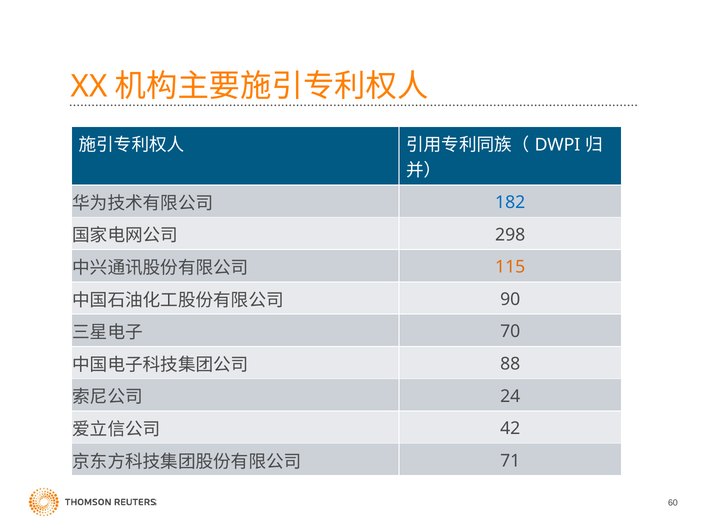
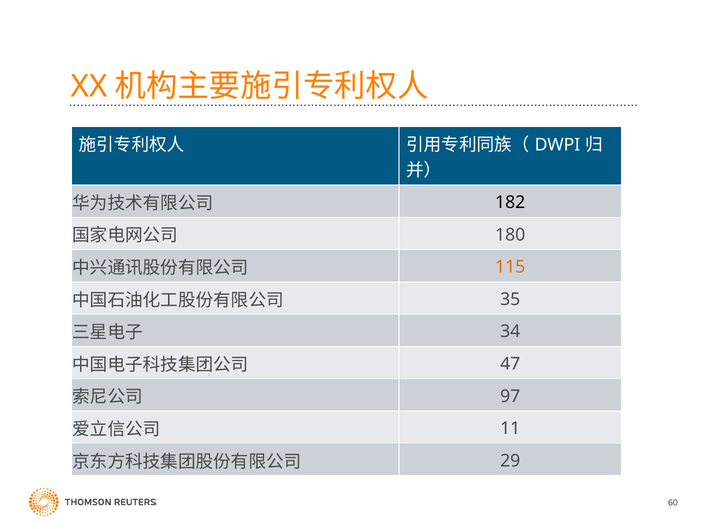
182 colour: blue -> black
298: 298 -> 180
90: 90 -> 35
70: 70 -> 34
88: 88 -> 47
24: 24 -> 97
42: 42 -> 11
71: 71 -> 29
